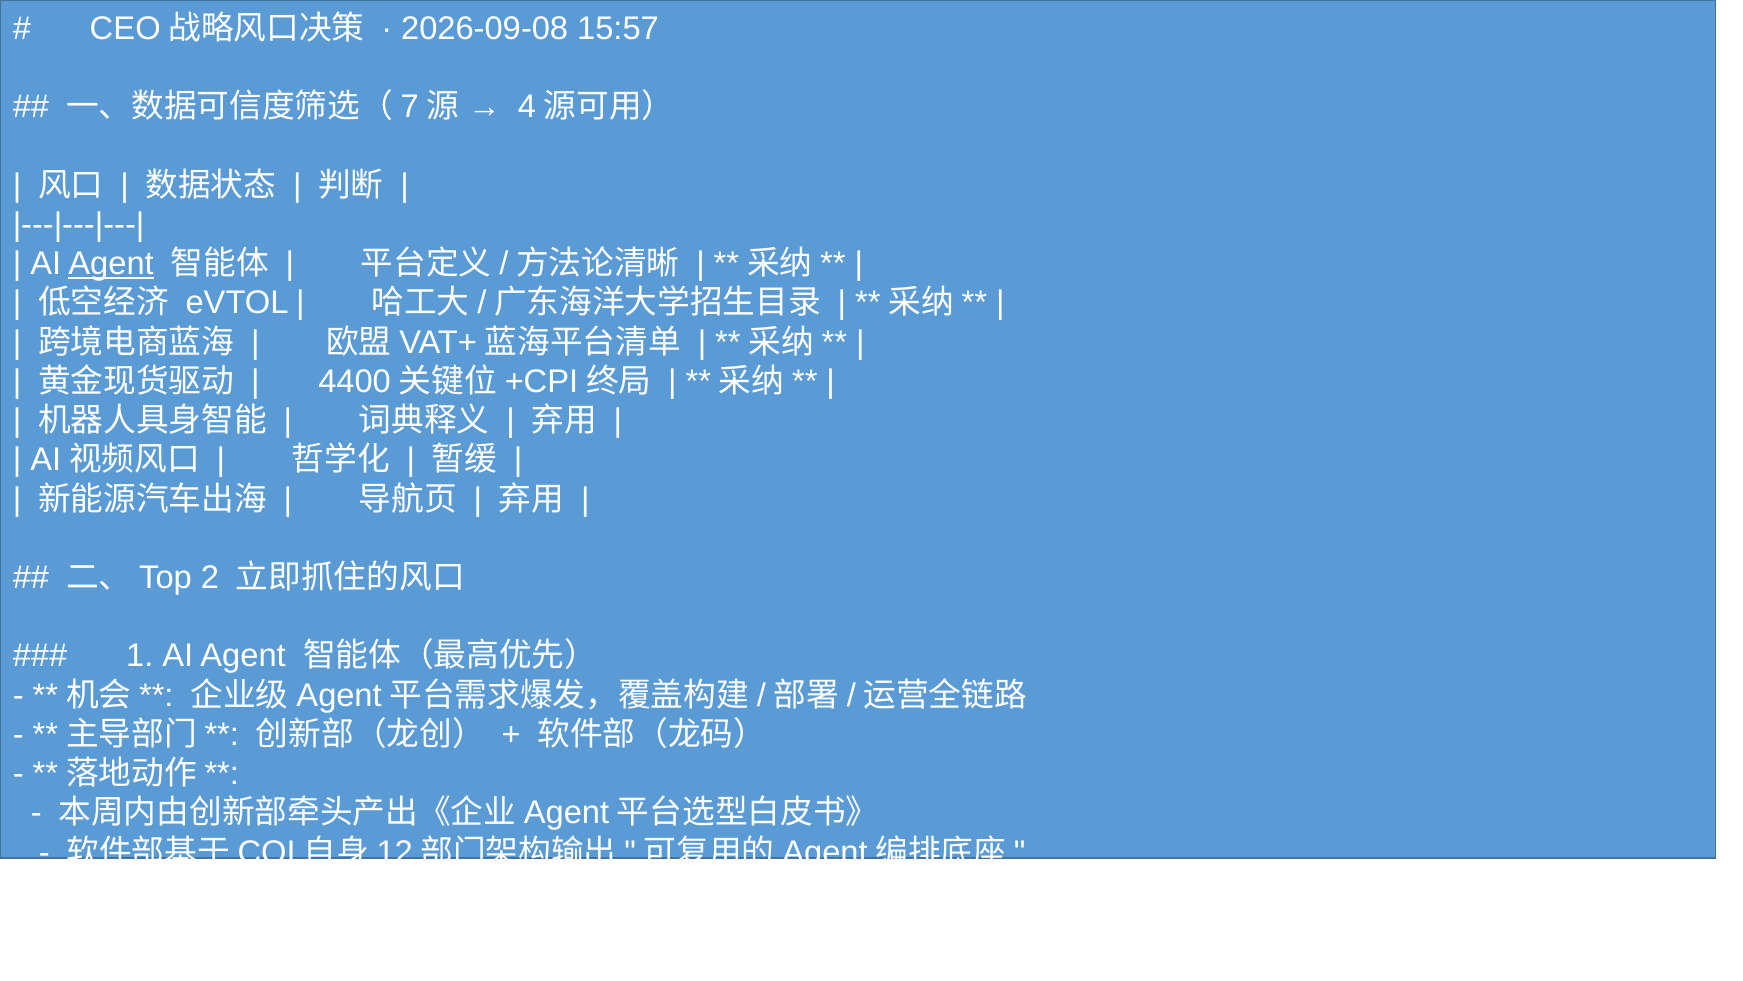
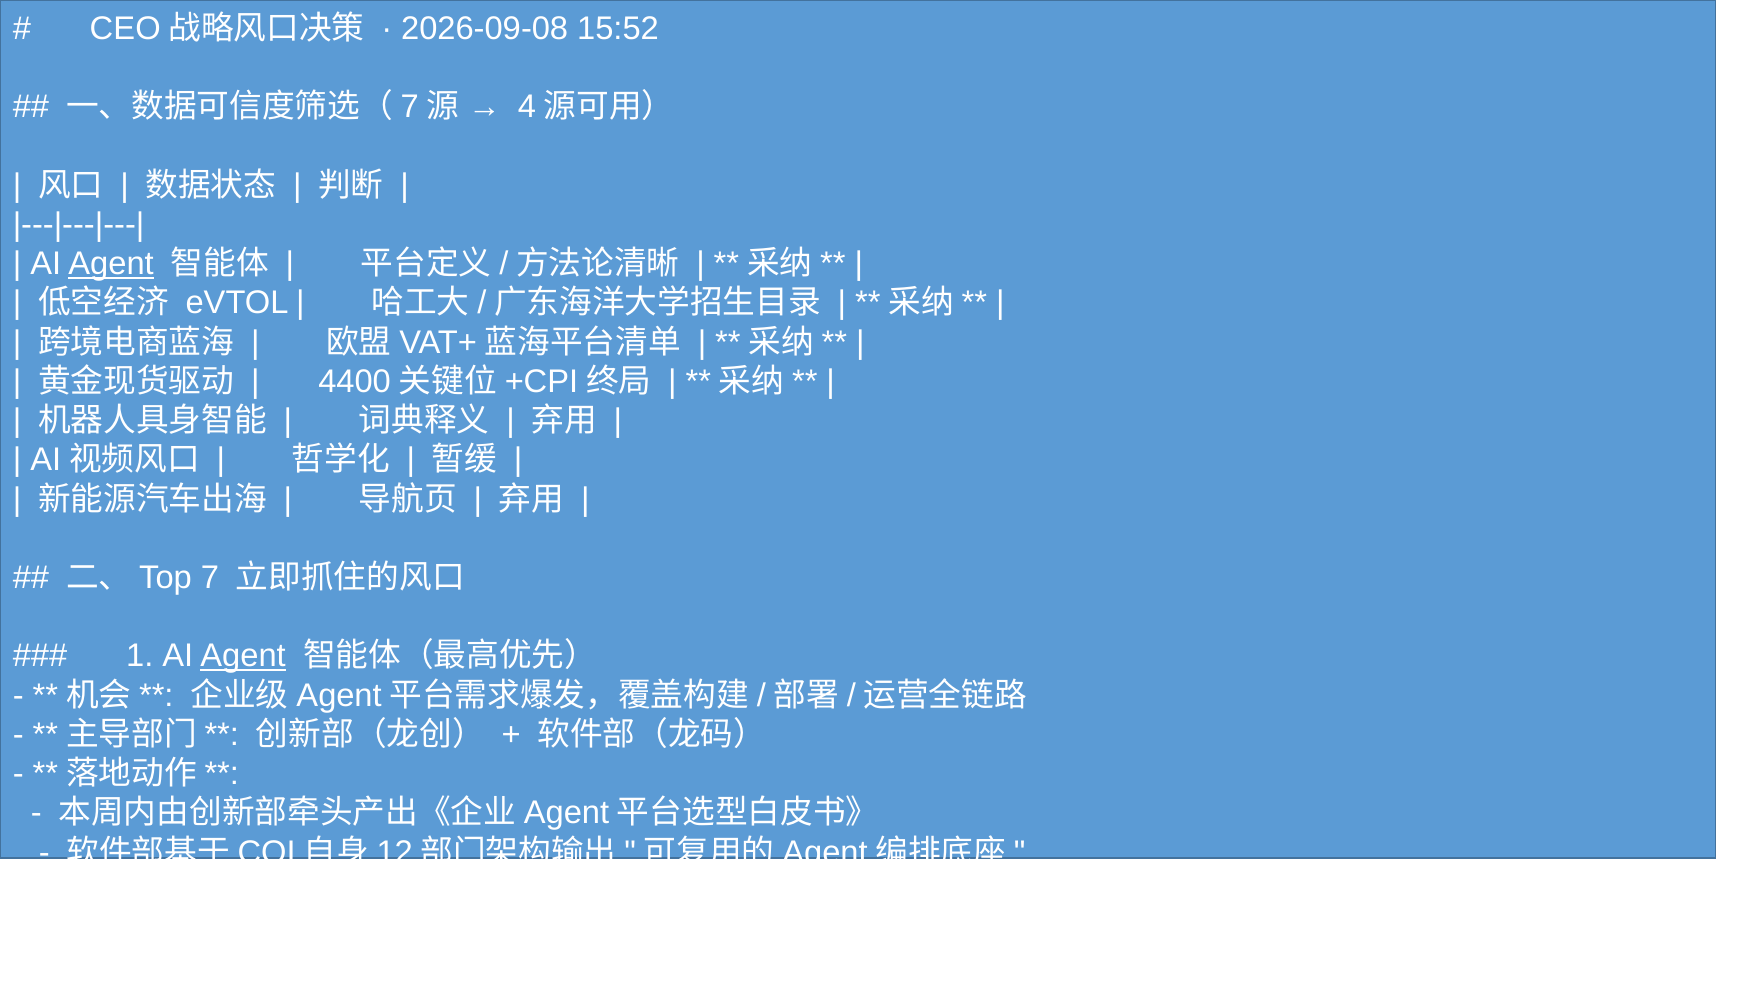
15:57: 15:57 -> 15:52
2 at (210, 577): 2 -> 7
Agent at (243, 656) underline: none -> present
